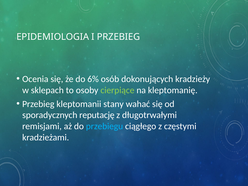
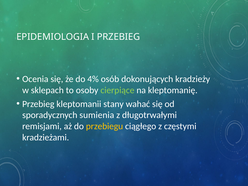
6%: 6% -> 4%
reputację: reputację -> sumienia
przebiegu colour: light blue -> yellow
